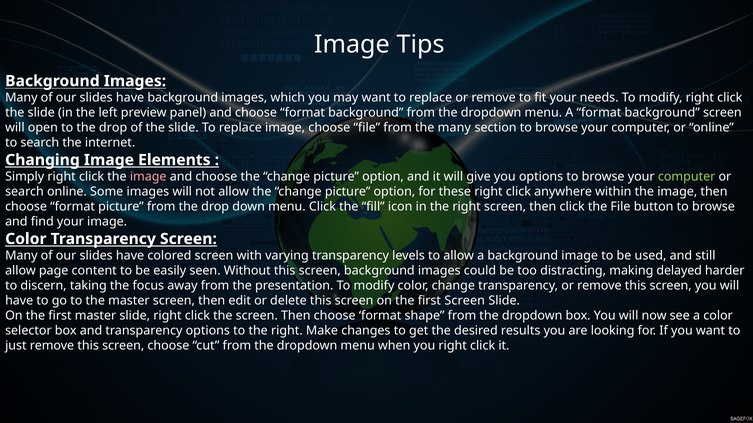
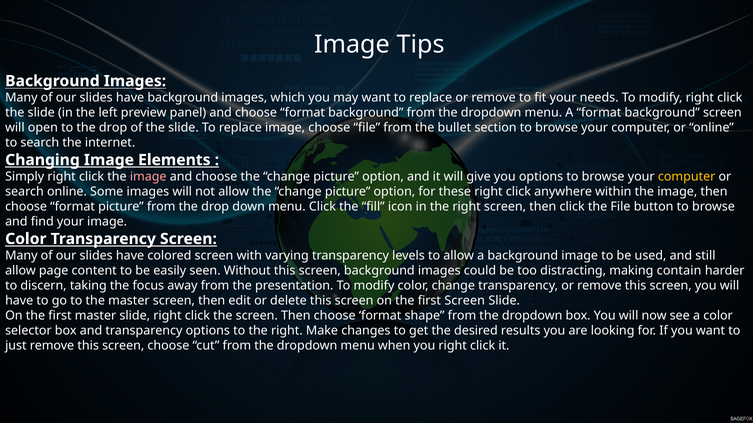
the many: many -> bullet
computer at (687, 177) colour: light green -> yellow
delayed: delayed -> contain
